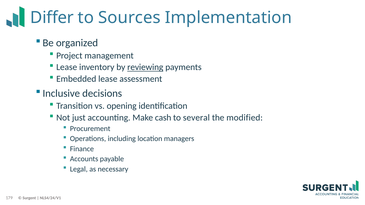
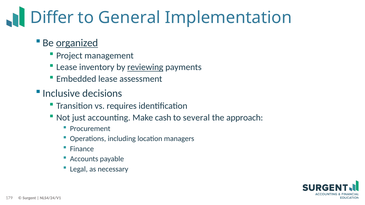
Sources: Sources -> General
organized underline: none -> present
opening: opening -> requires
modified: modified -> approach
